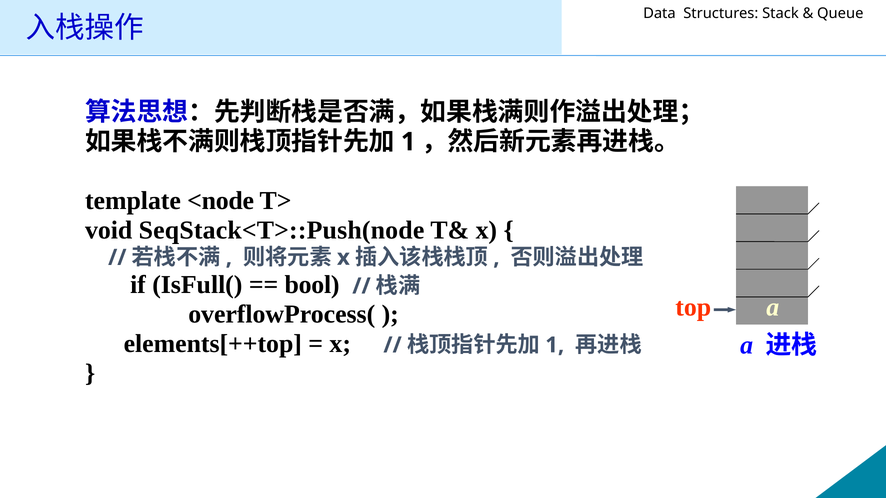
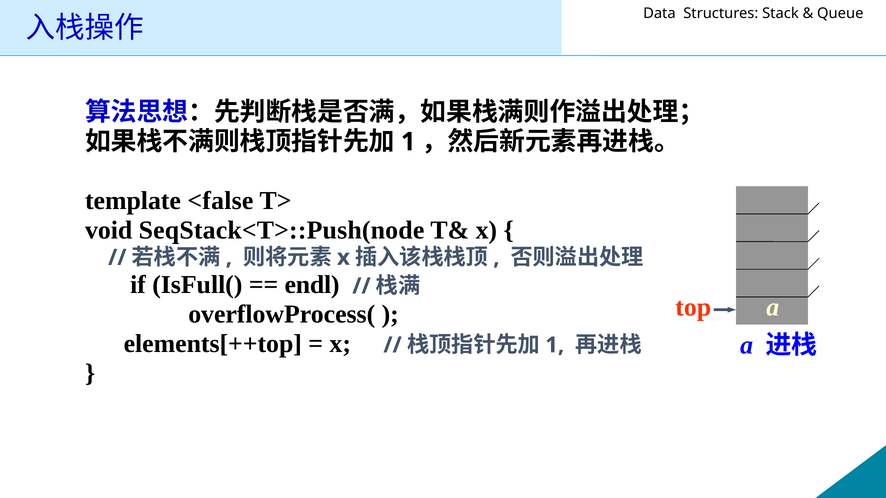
<node: <node -> <false
bool: bool -> endl
